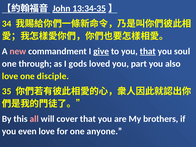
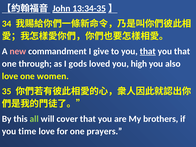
give underline: present -> none
soul at (182, 51): soul -> that
part: part -> high
disciple: disciple -> women
all colour: pink -> light green
even: even -> time
anyone: anyone -> prayers
